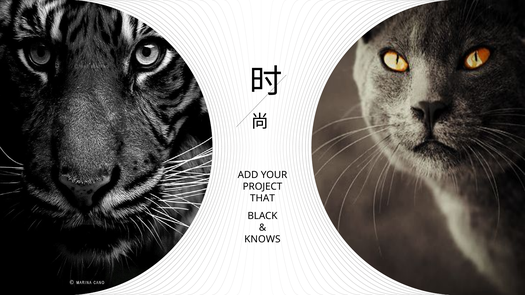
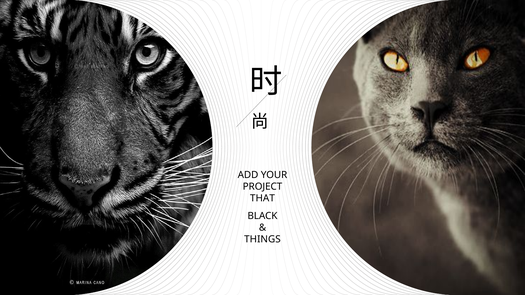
KNOWS: KNOWS -> THINGS
